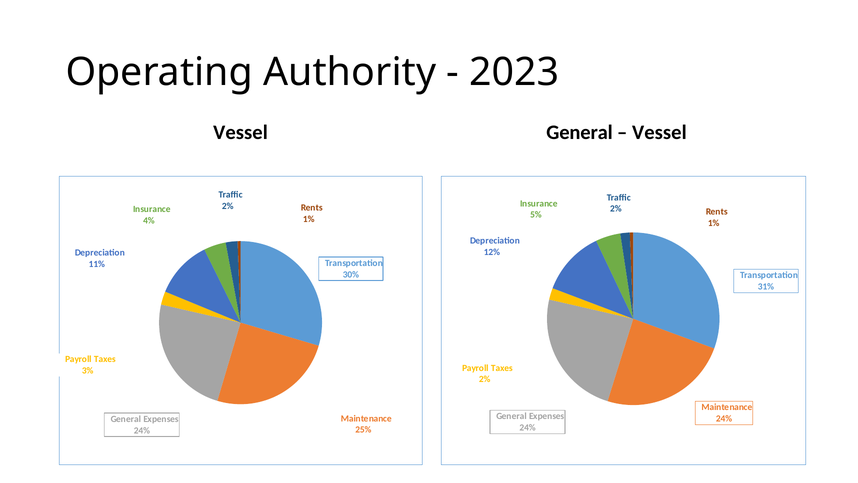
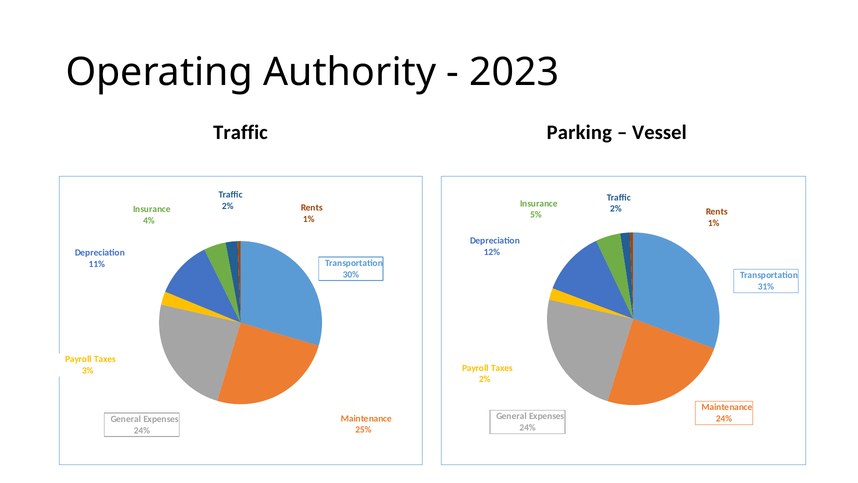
Vessel at (241, 132): Vessel -> Traffic
General at (580, 132): General -> Parking
